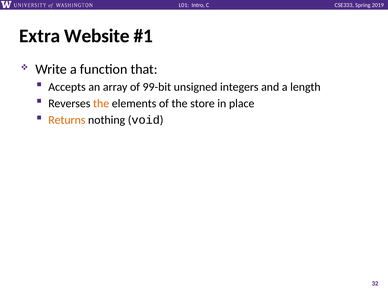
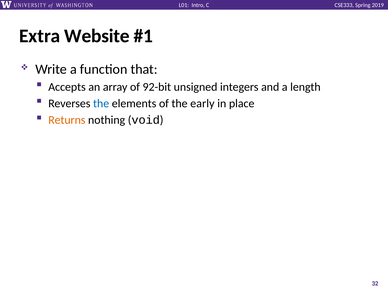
99-bit: 99-bit -> 92-bit
the at (101, 103) colour: orange -> blue
store: store -> early
